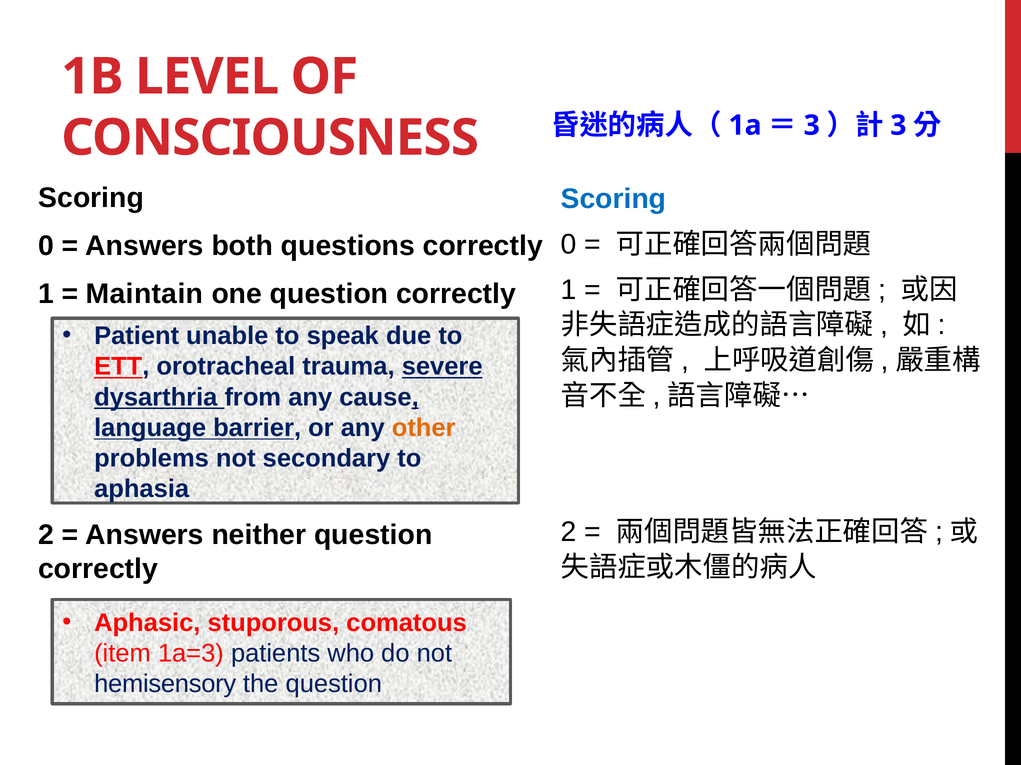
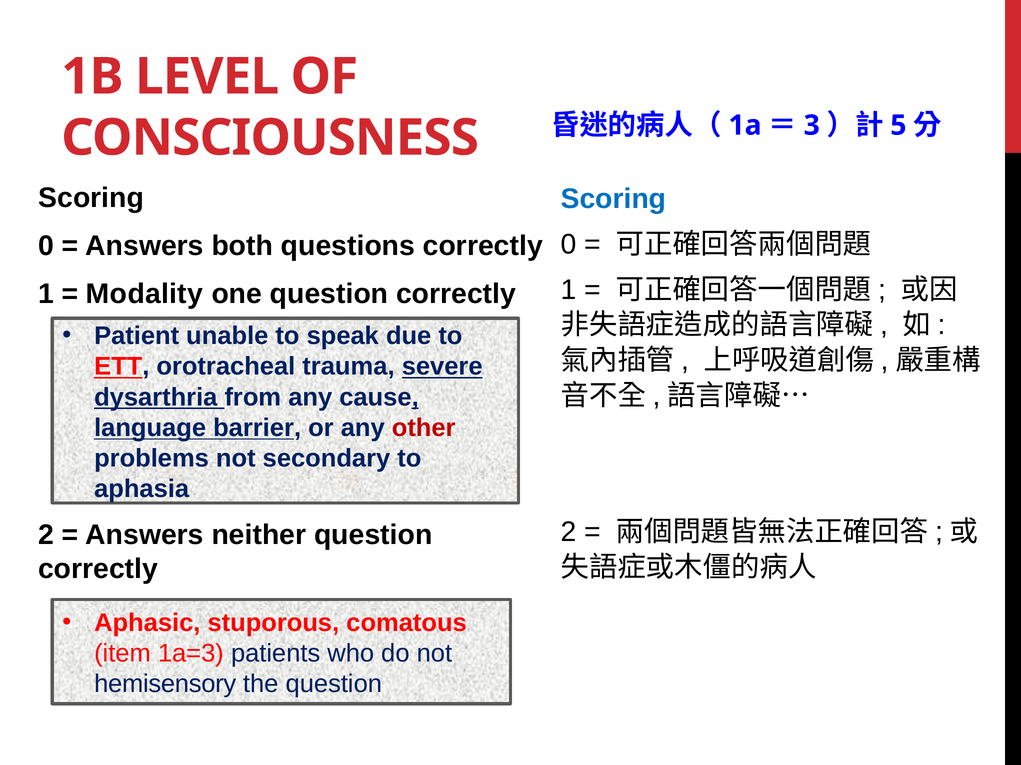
3 at (898, 125): 3 -> 5
Maintain: Maintain -> Modality
other colour: orange -> red
